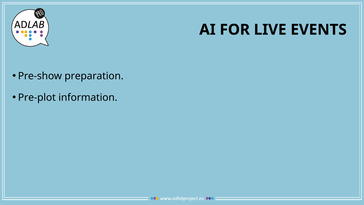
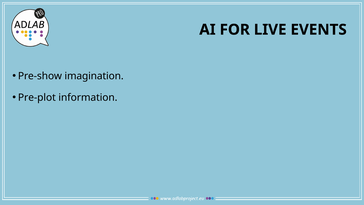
preparation: preparation -> imagination
